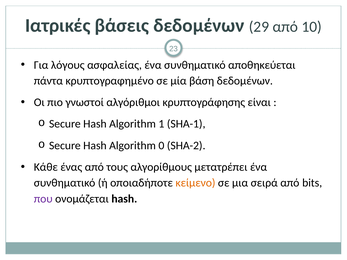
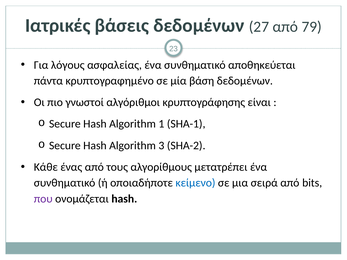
29: 29 -> 27
10: 10 -> 79
0: 0 -> 3
κείμενο colour: orange -> blue
